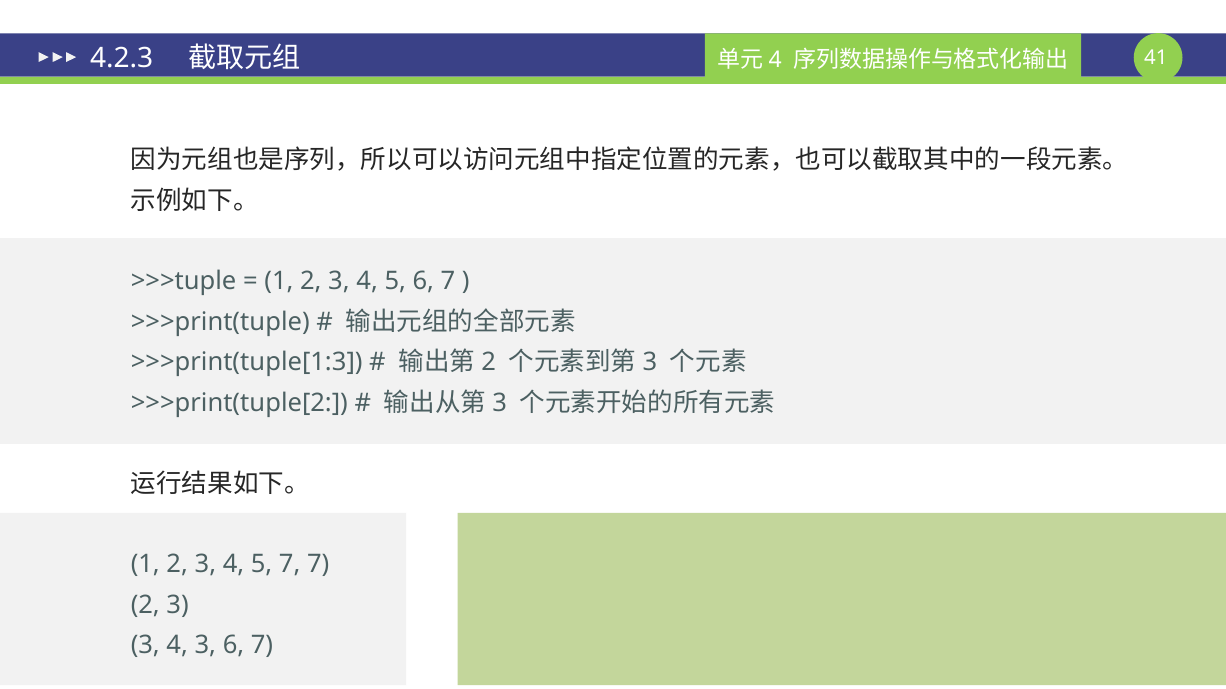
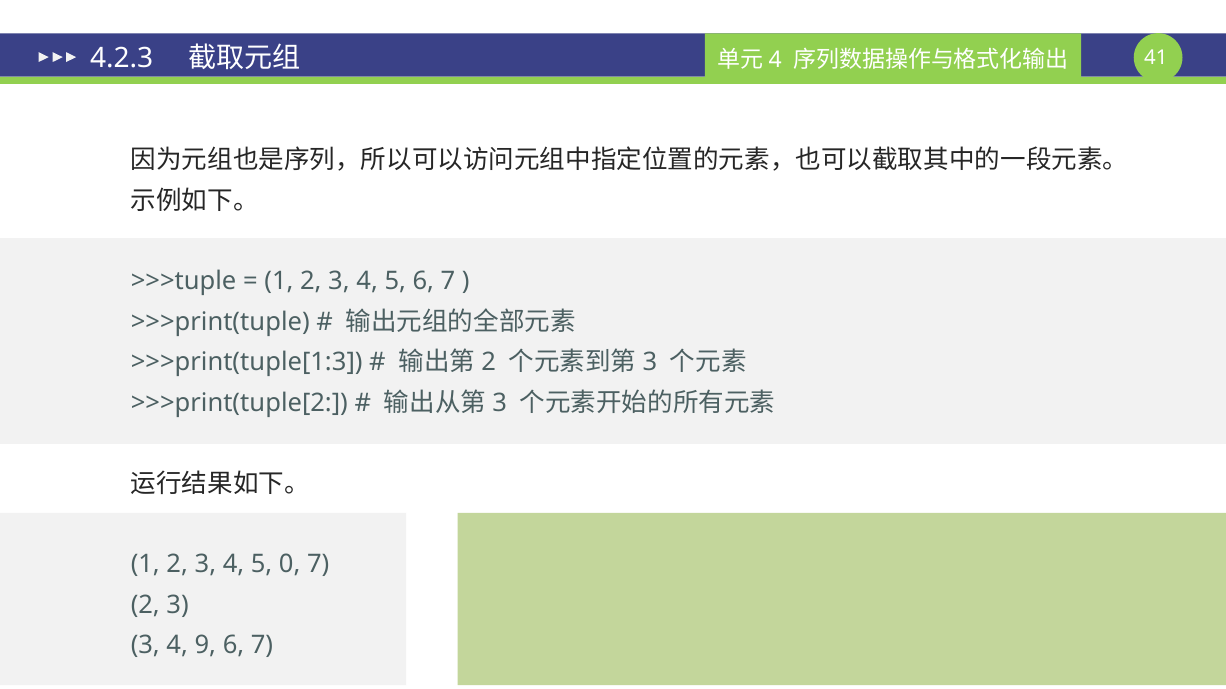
5 7: 7 -> 0
4 3: 3 -> 9
